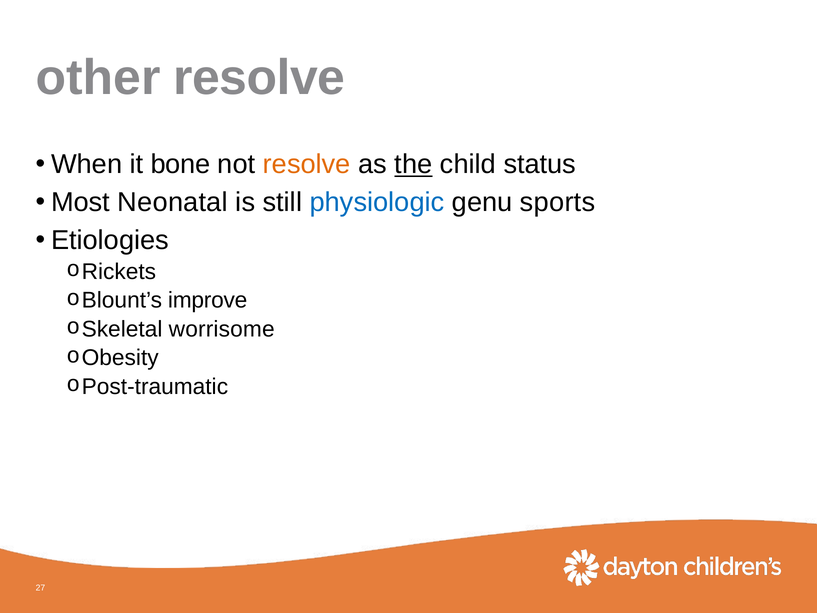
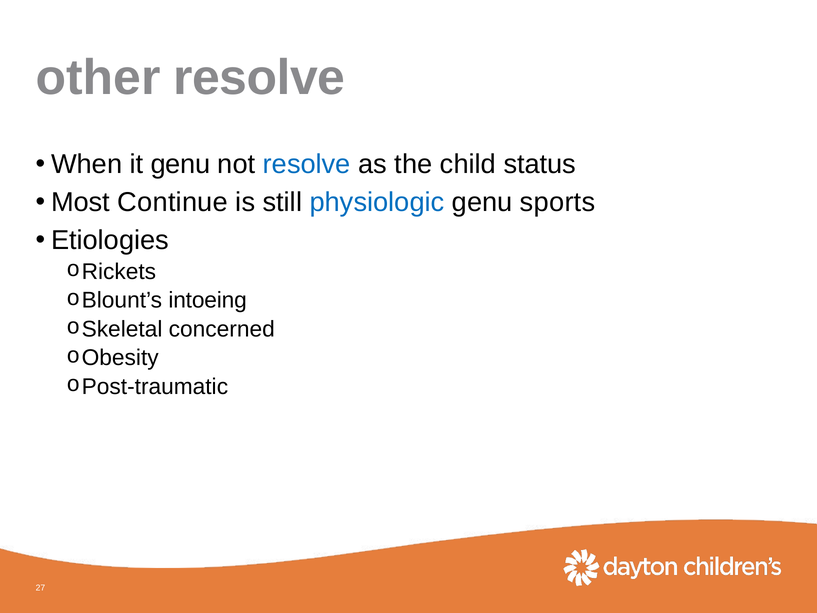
it bone: bone -> genu
resolve at (307, 164) colour: orange -> blue
the underline: present -> none
Neonatal: Neonatal -> Continue
improve: improve -> intoeing
worrisome: worrisome -> concerned
